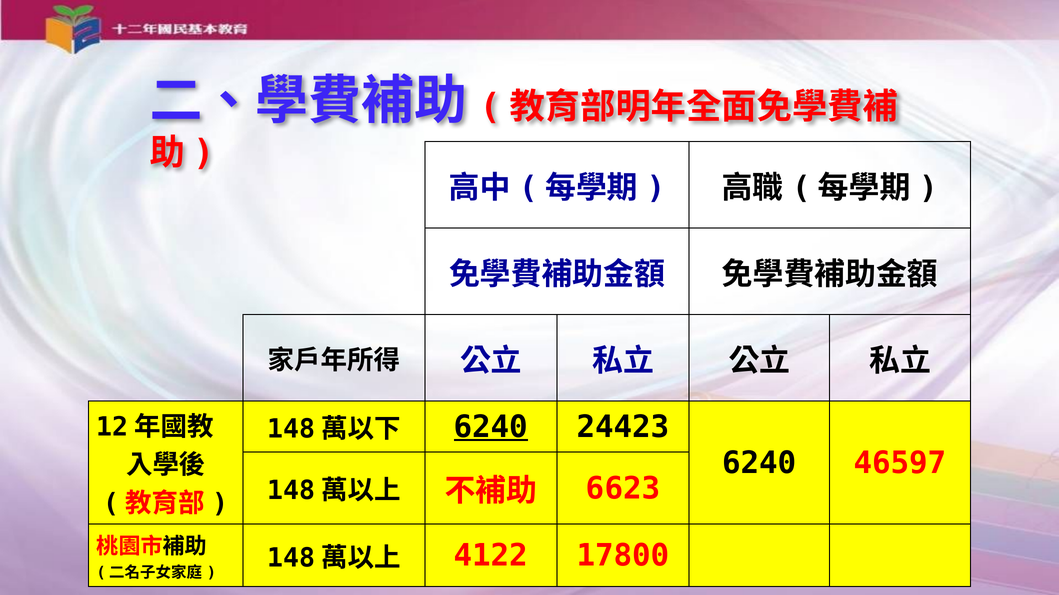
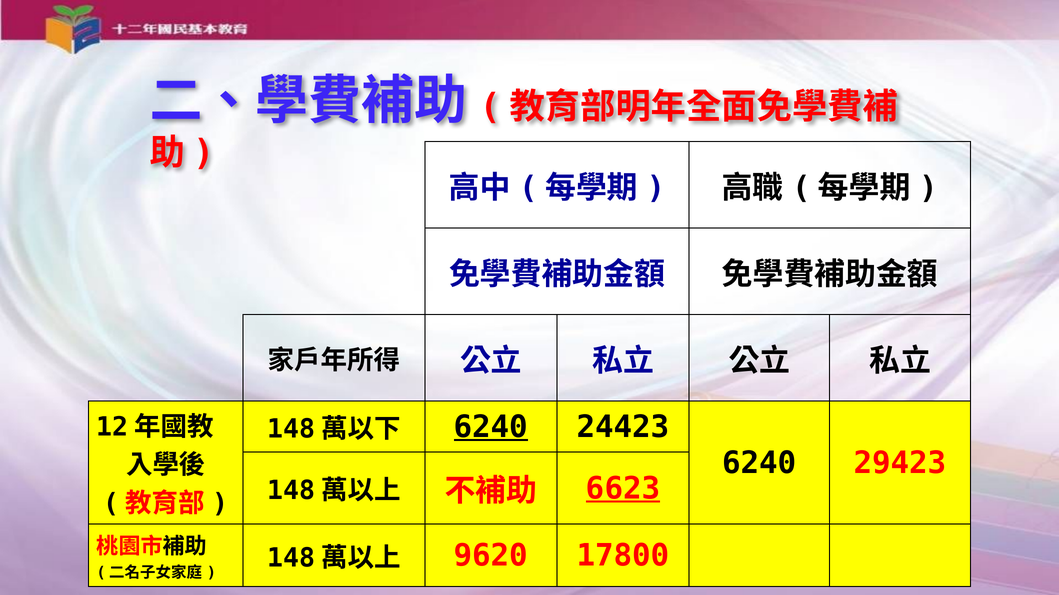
46597: 46597 -> 29423
6623 underline: none -> present
4122: 4122 -> 9620
